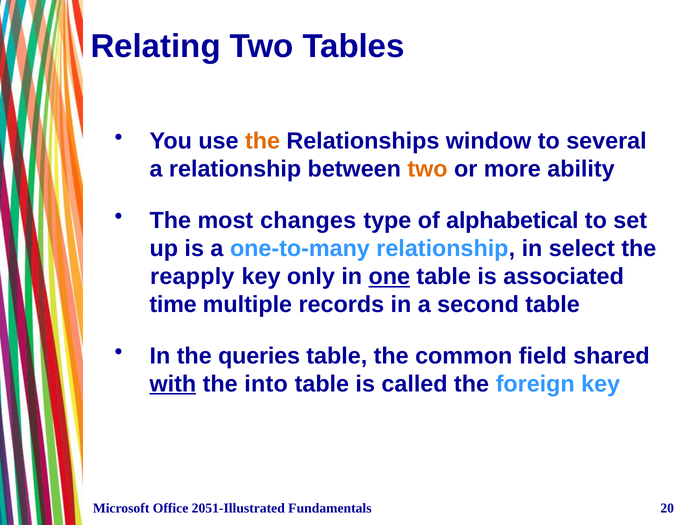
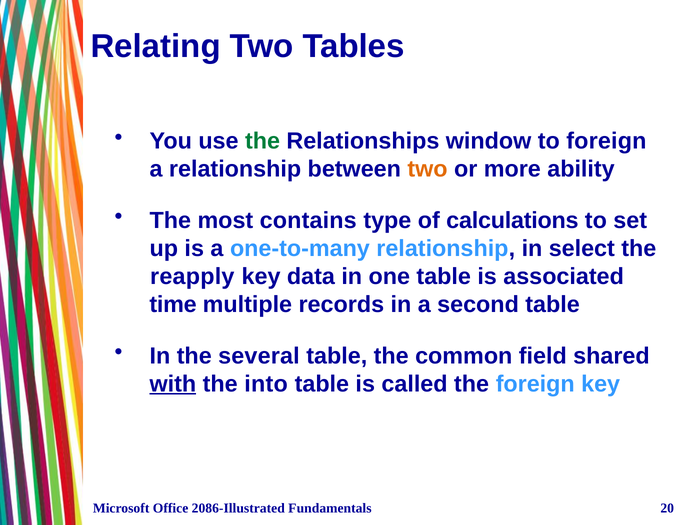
the at (263, 141) colour: orange -> green
to several: several -> foreign
changes: changes -> contains
alphabetical: alphabetical -> calculations
only: only -> data
one underline: present -> none
queries: queries -> several
2051-Illustrated: 2051-Illustrated -> 2086-Illustrated
